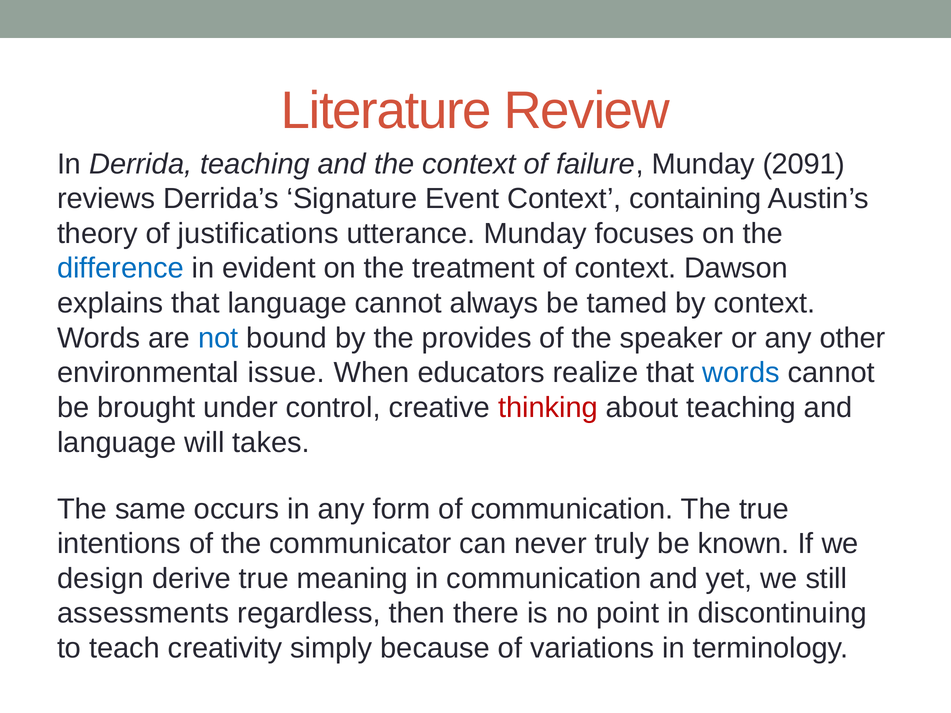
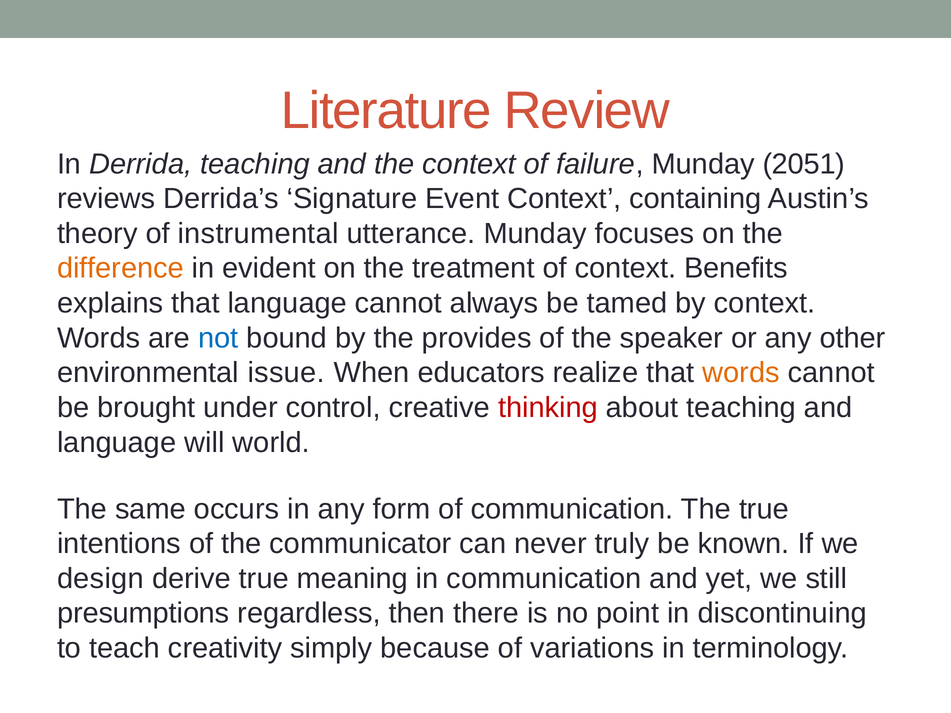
2091: 2091 -> 2051
justifications: justifications -> instrumental
difference colour: blue -> orange
Dawson: Dawson -> Benefits
words at (741, 373) colour: blue -> orange
takes: takes -> world
assessments: assessments -> presumptions
